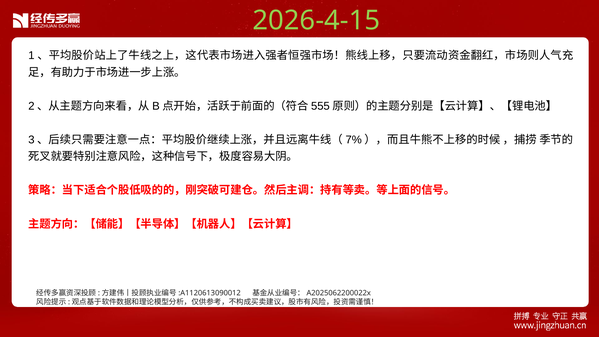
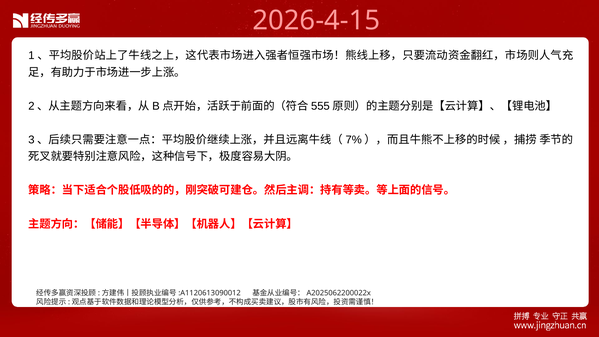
2026-4-15 colour: light green -> pink
